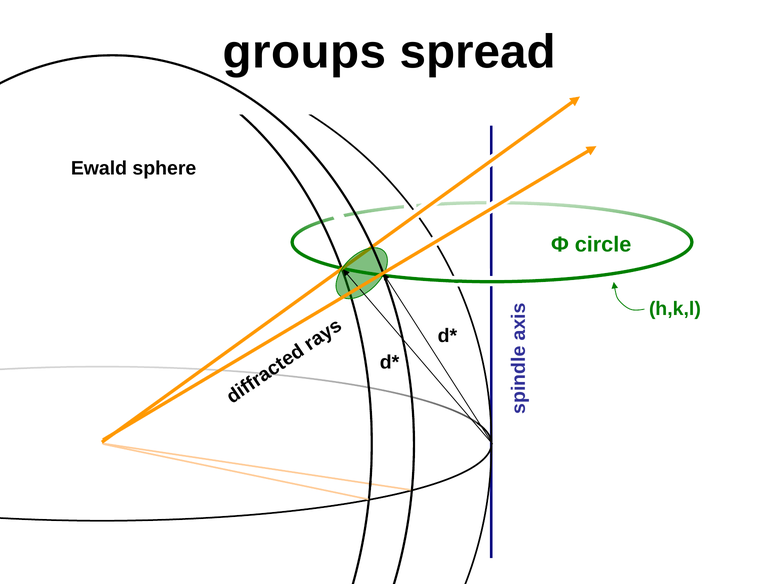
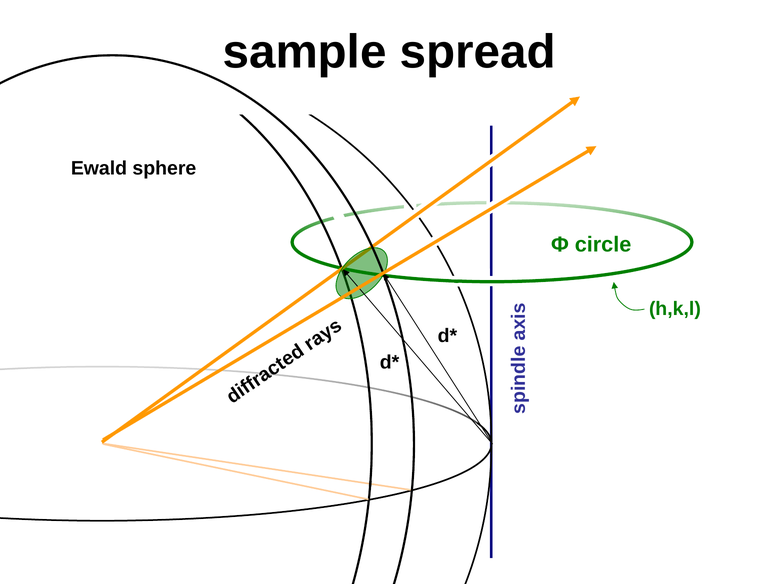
groups: groups -> sample
